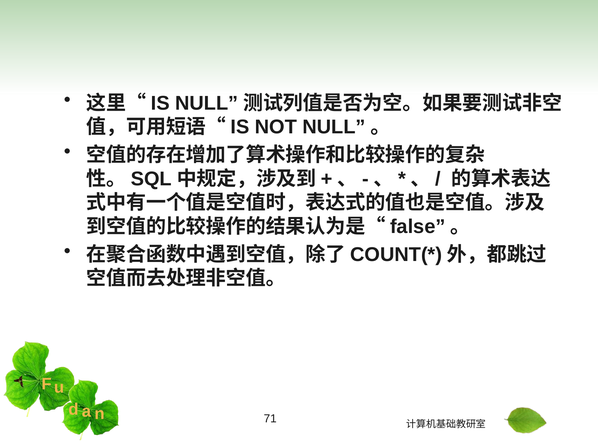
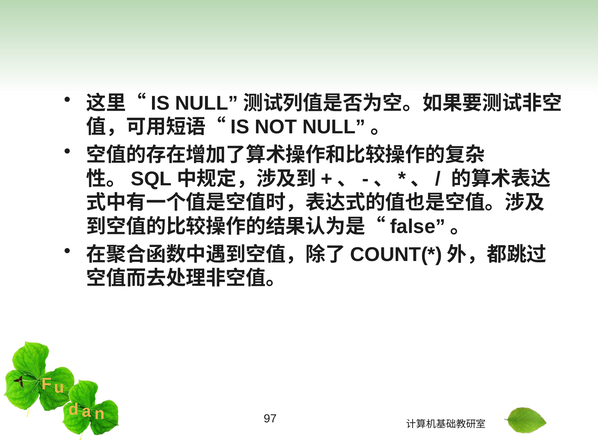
71: 71 -> 97
